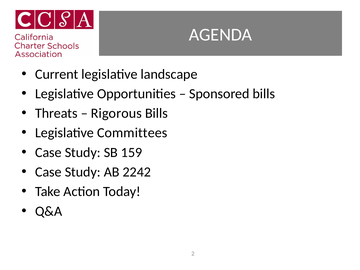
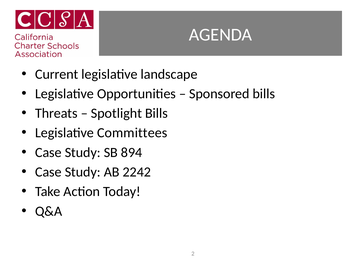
Rigorous: Rigorous -> Spotlight
159: 159 -> 894
